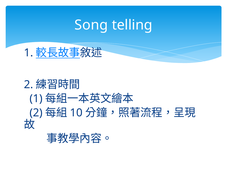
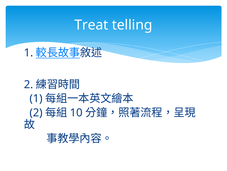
Song: Song -> Treat
